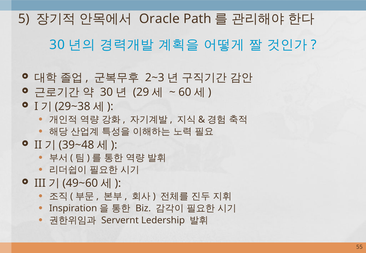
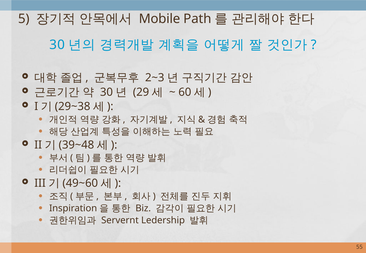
Oracle: Oracle -> Mobile
